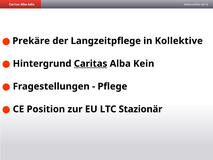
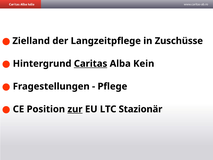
Prekäre: Prekäre -> Zielland
Kollektive: Kollektive -> Zuschüsse
zur underline: none -> present
